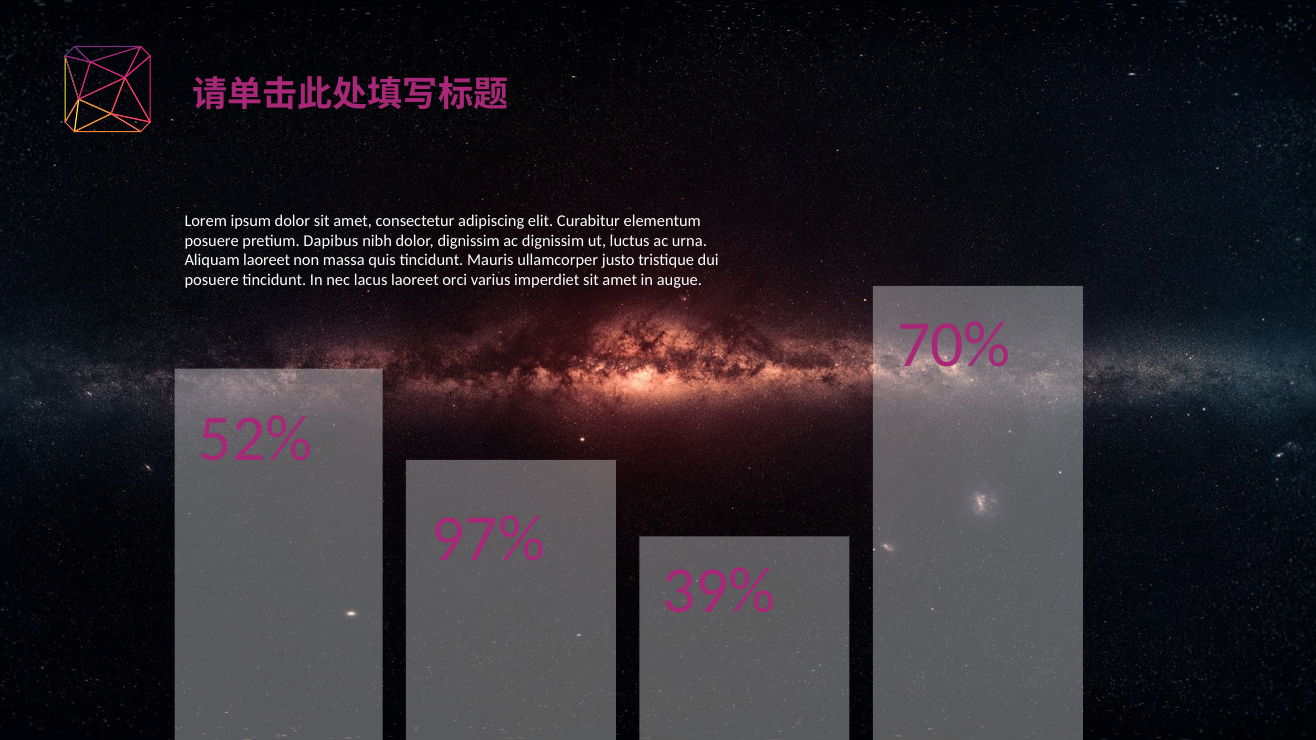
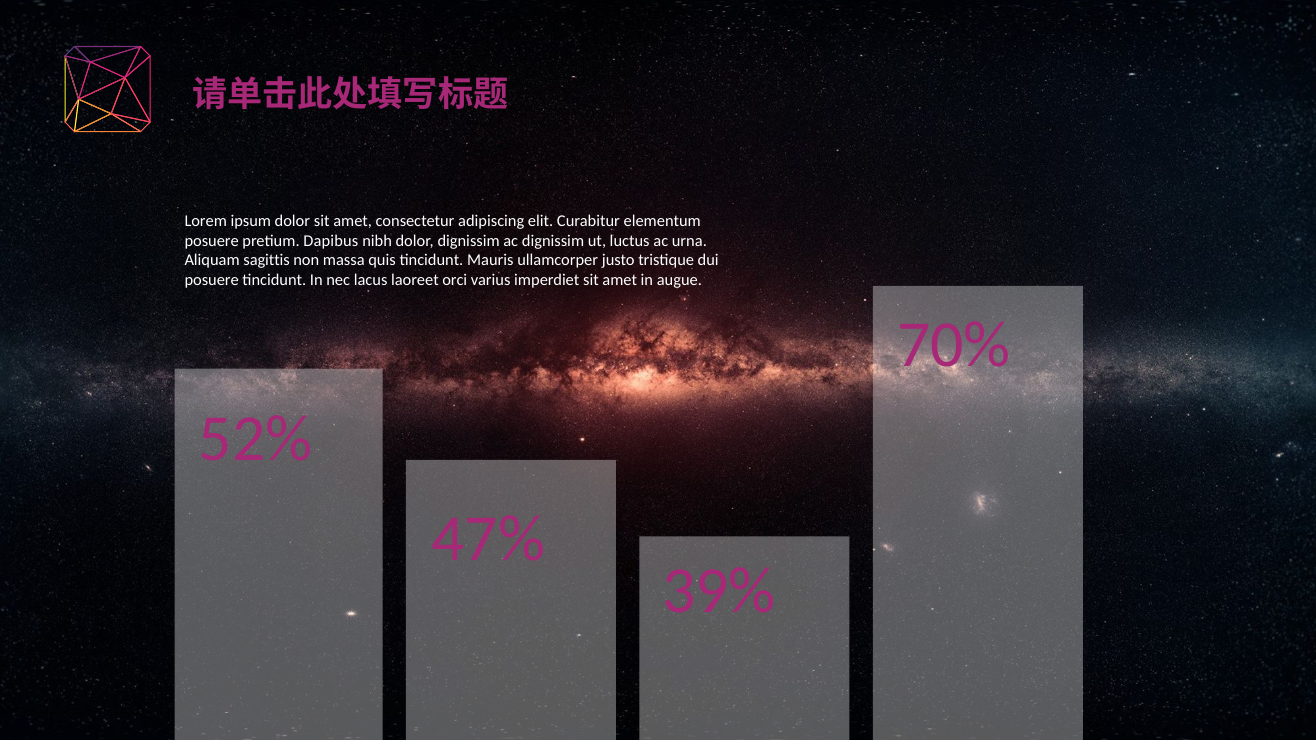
Aliquam laoreet: laoreet -> sagittis
97%: 97% -> 47%
